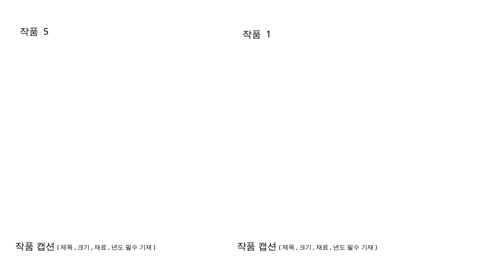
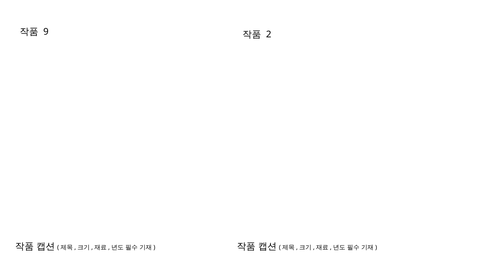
5: 5 -> 9
1: 1 -> 2
